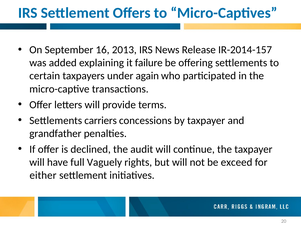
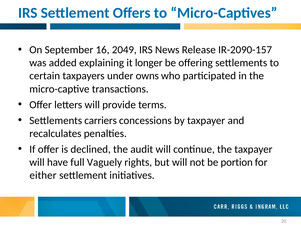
2013: 2013 -> 2049
IR-2014-157: IR-2014-157 -> IR-2090-157
failure: failure -> longer
again: again -> owns
grandfather: grandfather -> recalculates
exceed: exceed -> portion
